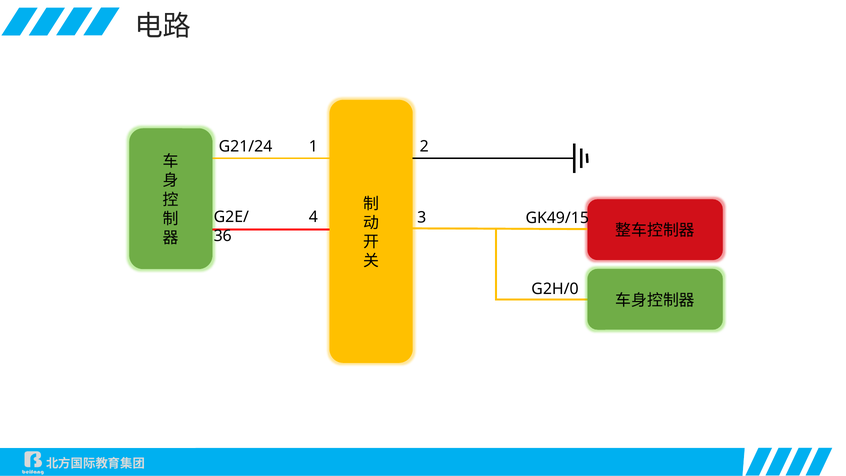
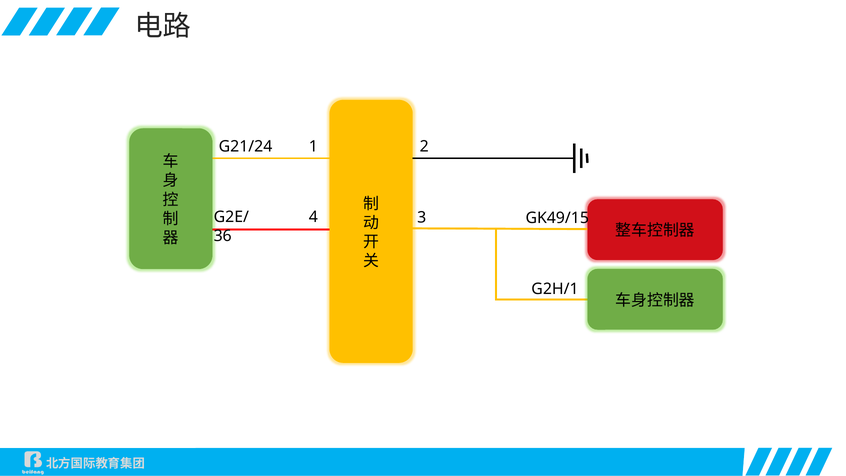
G2H/0: G2H/0 -> G2H/1
